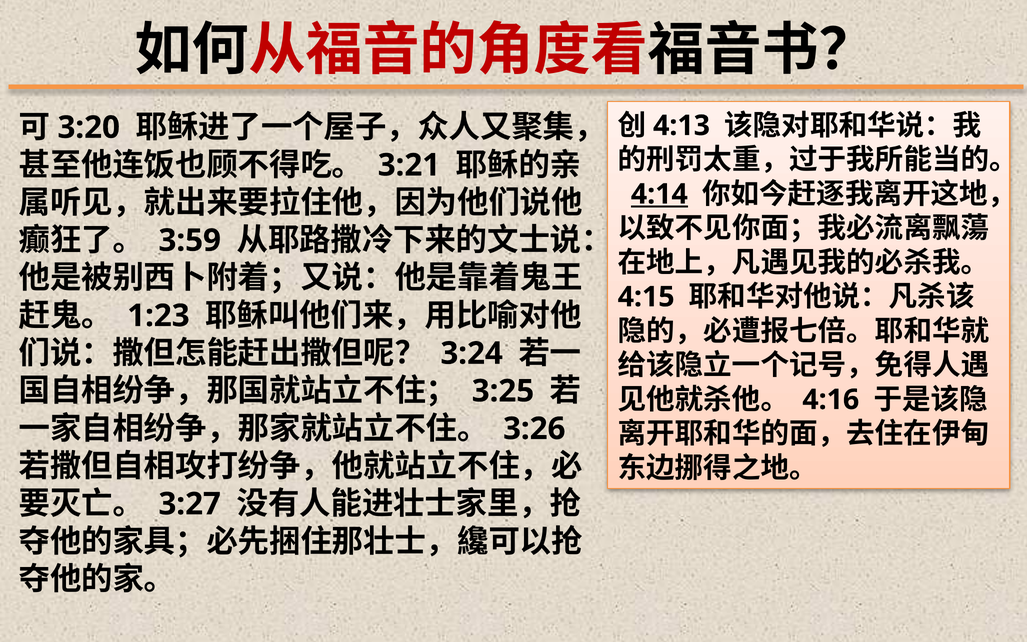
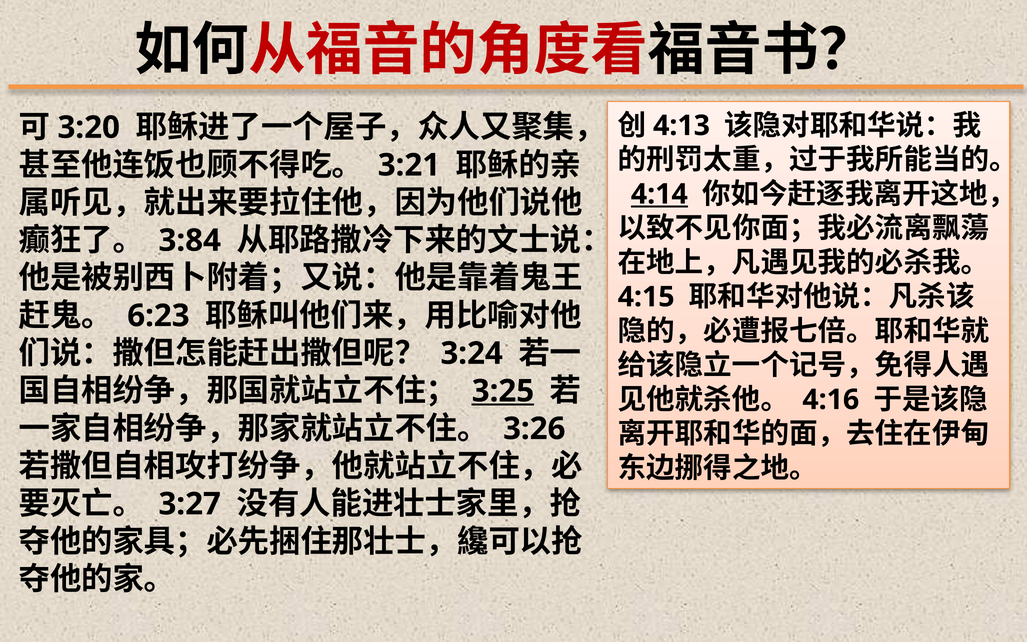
3:59: 3:59 -> 3:84
1:23: 1:23 -> 6:23
3:25 underline: none -> present
